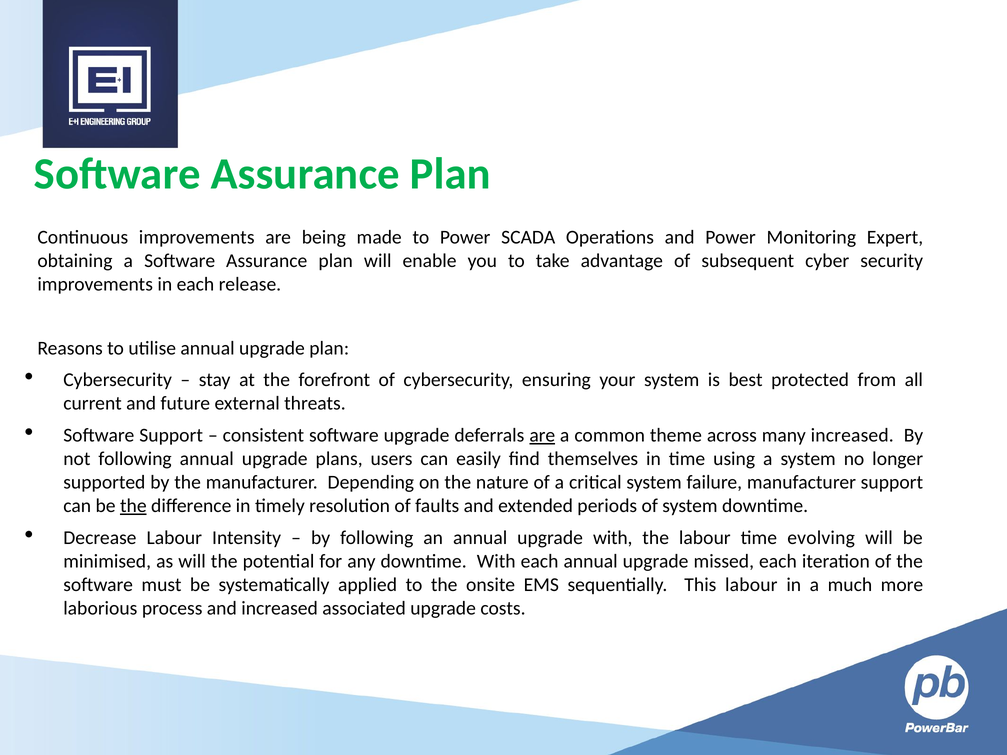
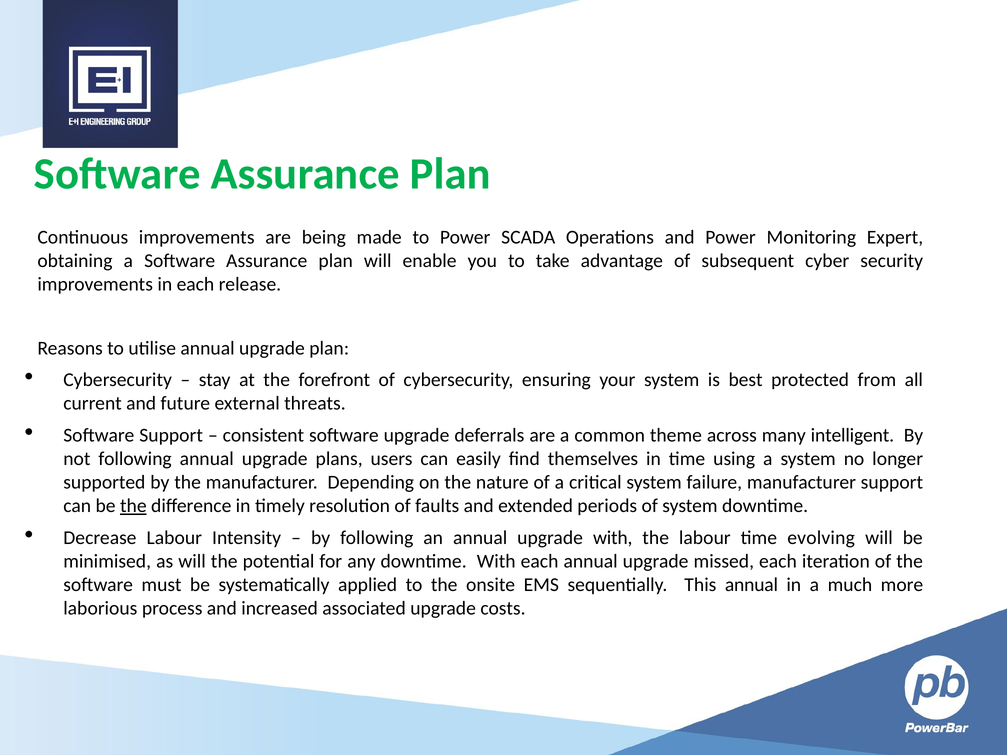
are at (542, 436) underline: present -> none
many increased: increased -> intelligent
This labour: labour -> annual
